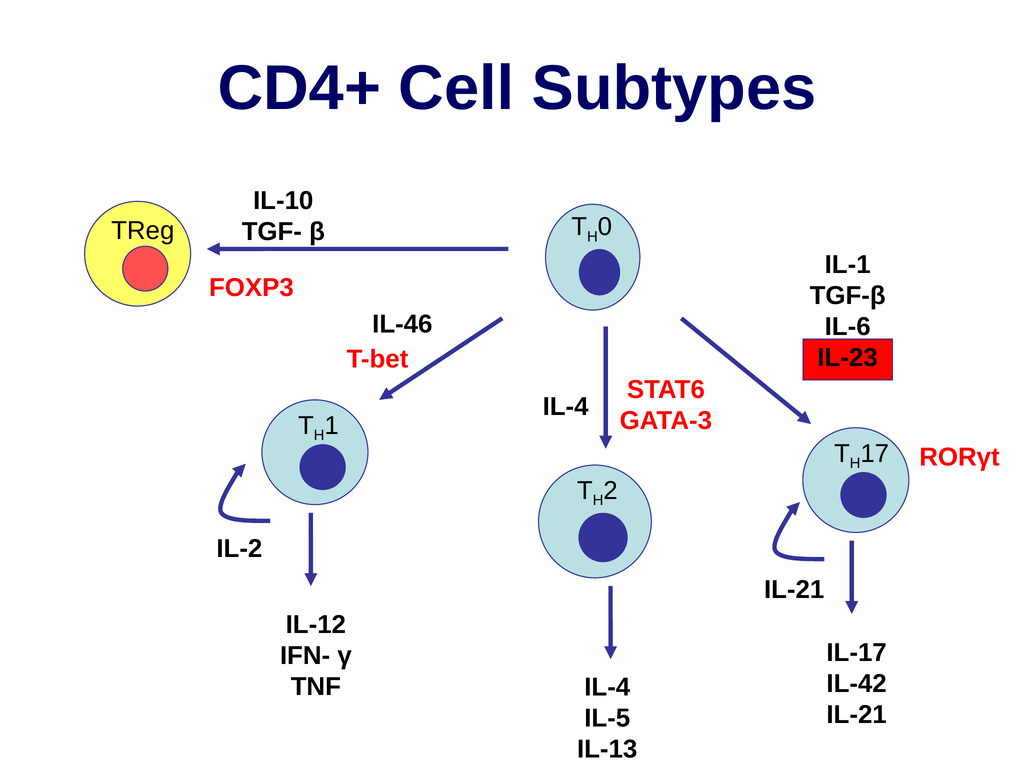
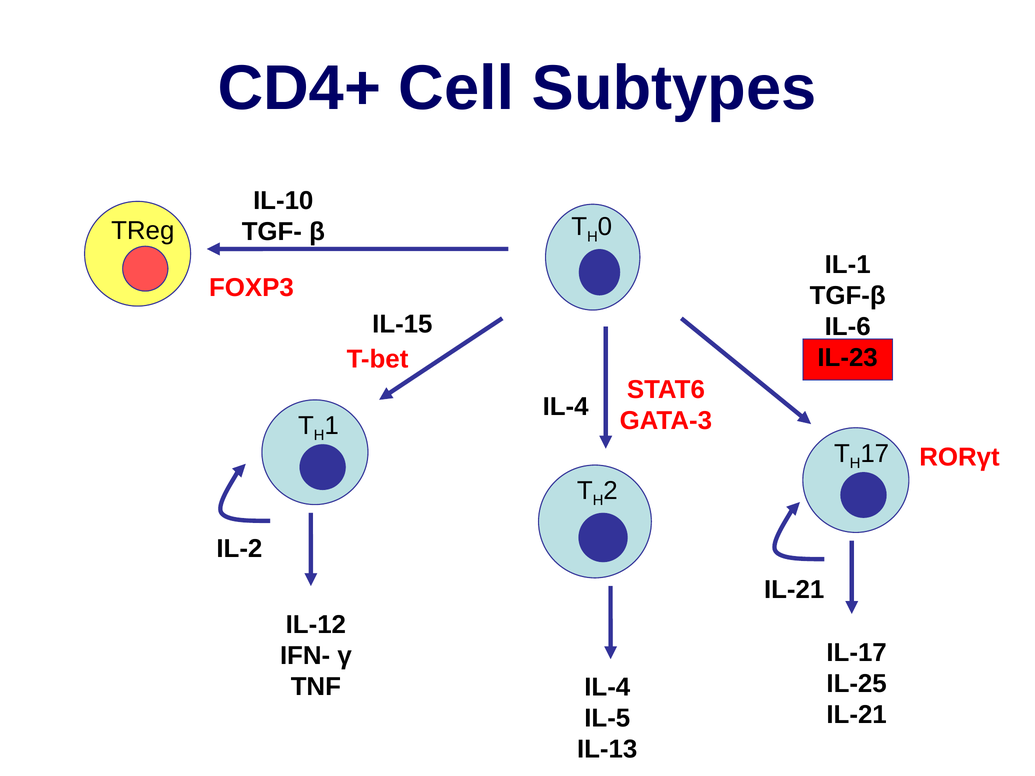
IL-46: IL-46 -> IL-15
IL-42: IL-42 -> IL-25
